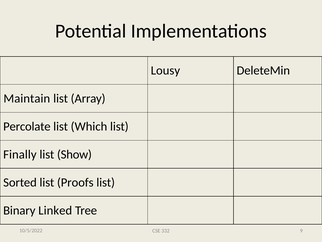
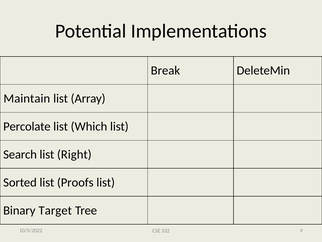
Lousy: Lousy -> Break
Finally: Finally -> Search
Show: Show -> Right
Linked: Linked -> Target
